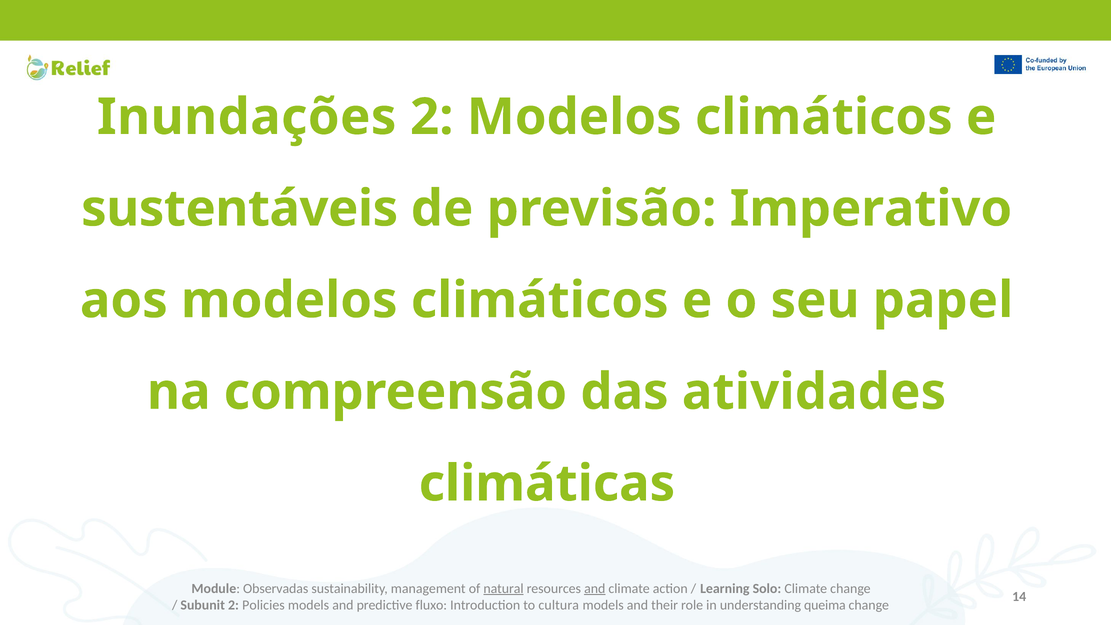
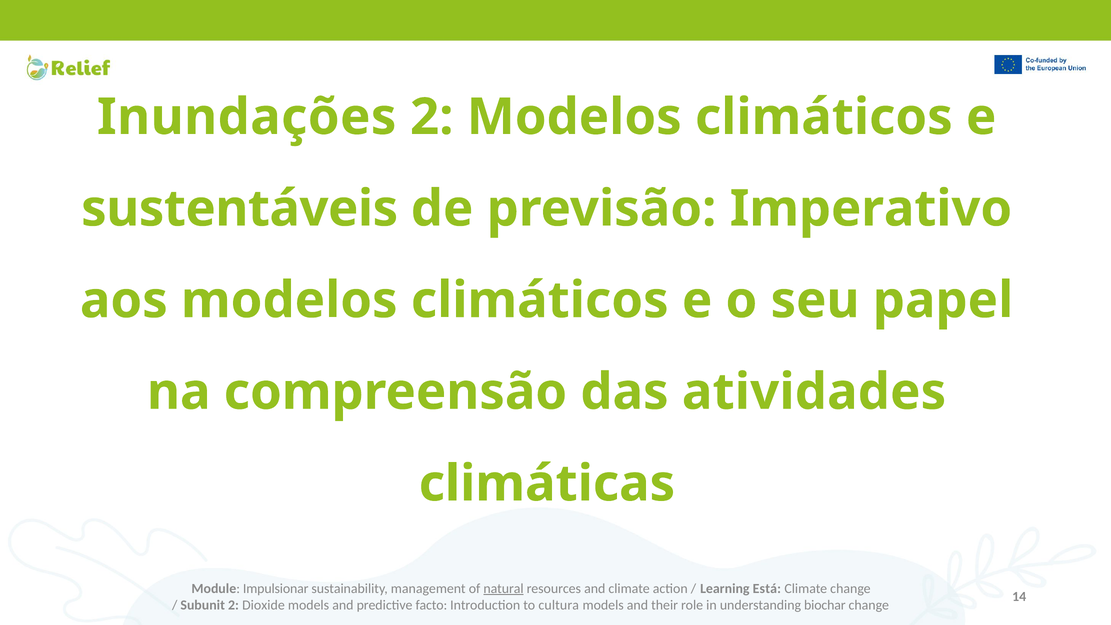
Observadas: Observadas -> Impulsionar
and at (595, 588) underline: present -> none
Solo: Solo -> Está
Policies: Policies -> Dioxide
fluxo: fluxo -> facto
queima: queima -> biochar
